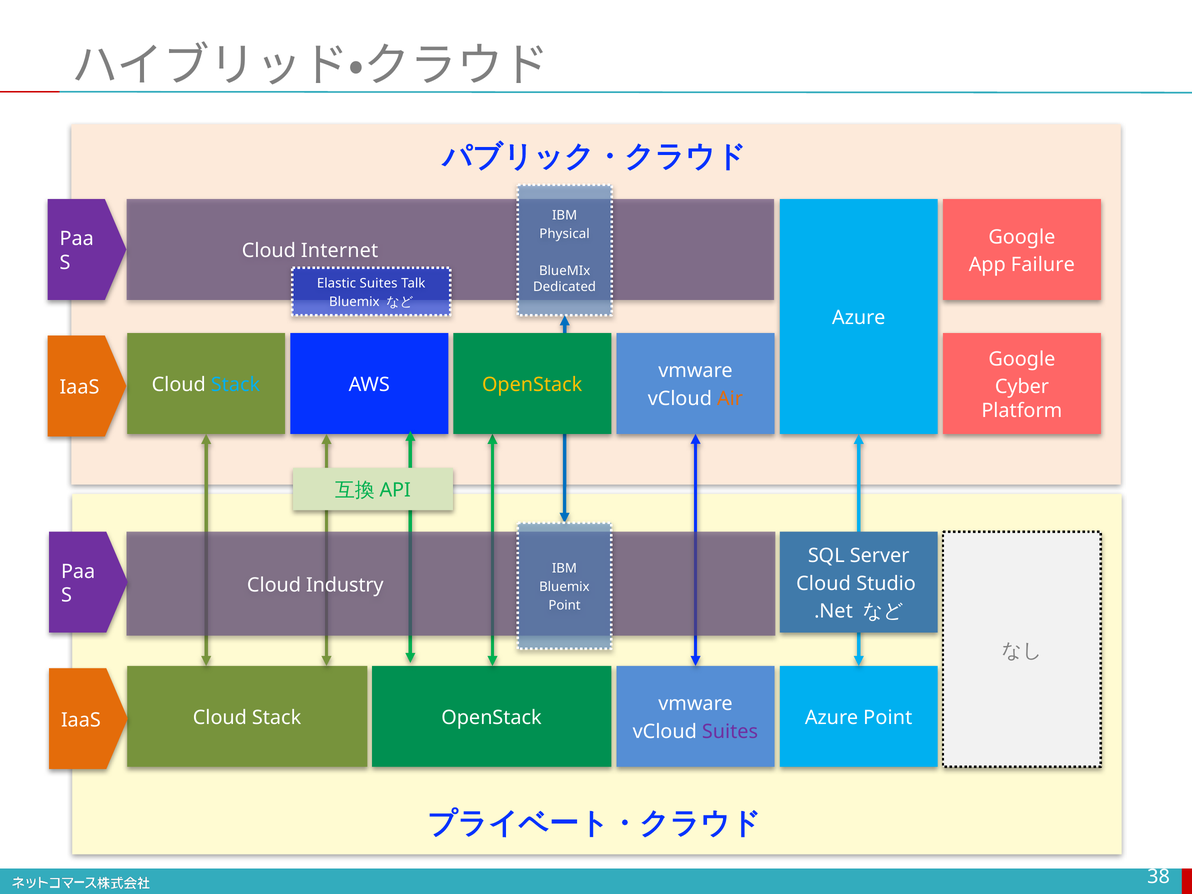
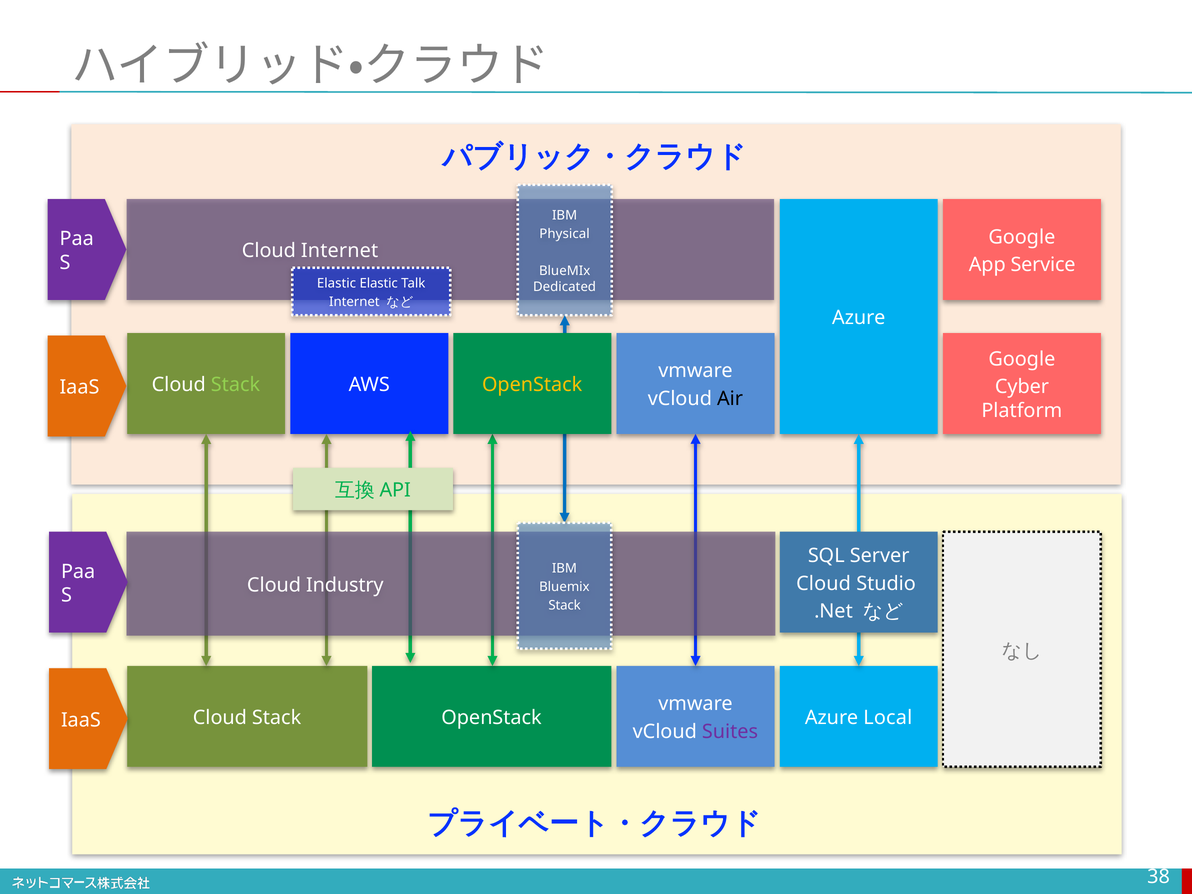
Failure: Failure -> Service
Elastic Suites: Suites -> Elastic
Bluemix at (354, 302): Bluemix -> Internet
Stack at (235, 385) colour: light blue -> light green
Air colour: orange -> black
Point at (565, 605): Point -> Stack
Azure Point: Point -> Local
